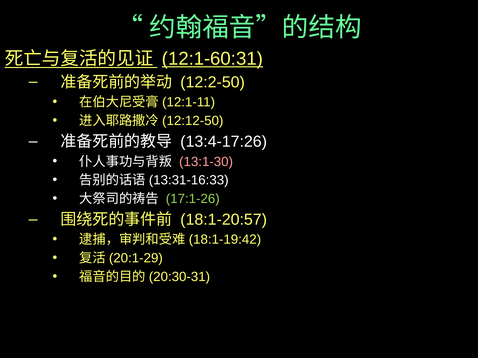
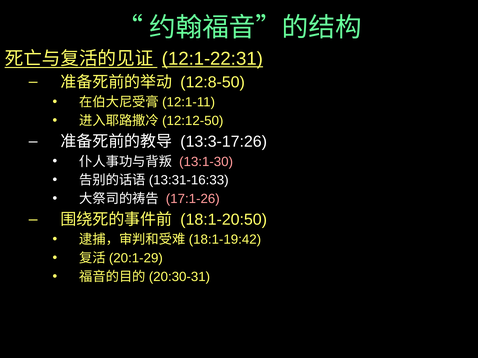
12:1-60:31: 12:1-60:31 -> 12:1-22:31
12:2-50: 12:2-50 -> 12:8-50
13:4-17:26: 13:4-17:26 -> 13:3-17:26
17:1-26 colour: light green -> pink
18:1-20:57: 18:1-20:57 -> 18:1-20:50
